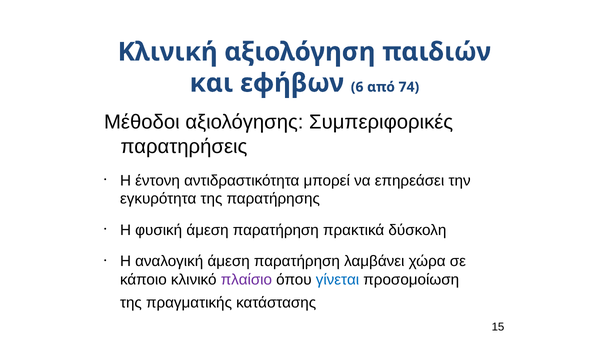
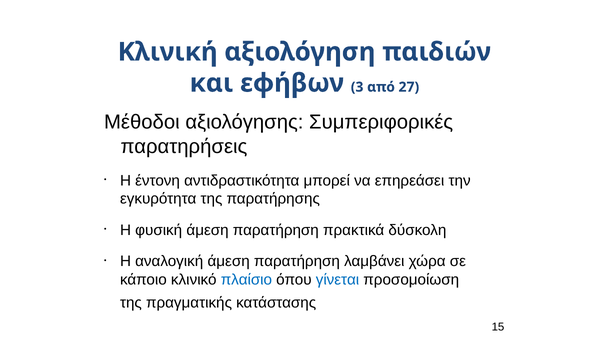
6: 6 -> 3
74: 74 -> 27
πλαίσιο colour: purple -> blue
